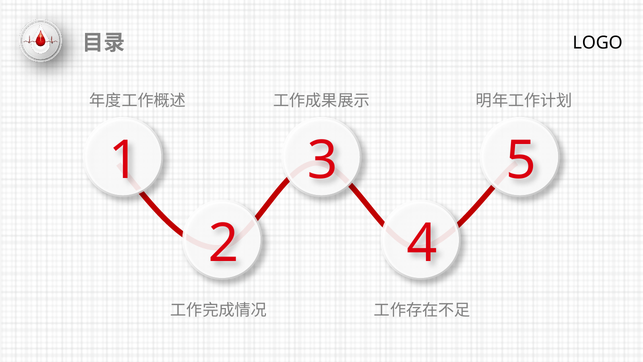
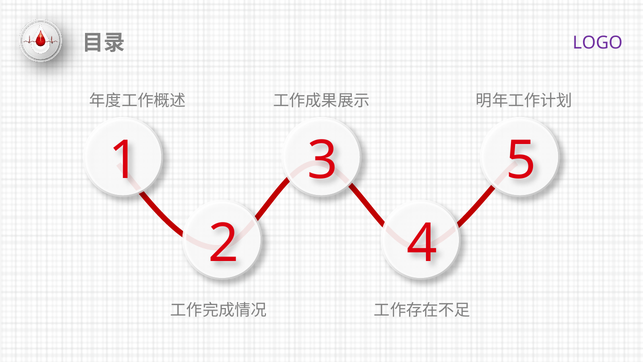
LOGO colour: black -> purple
